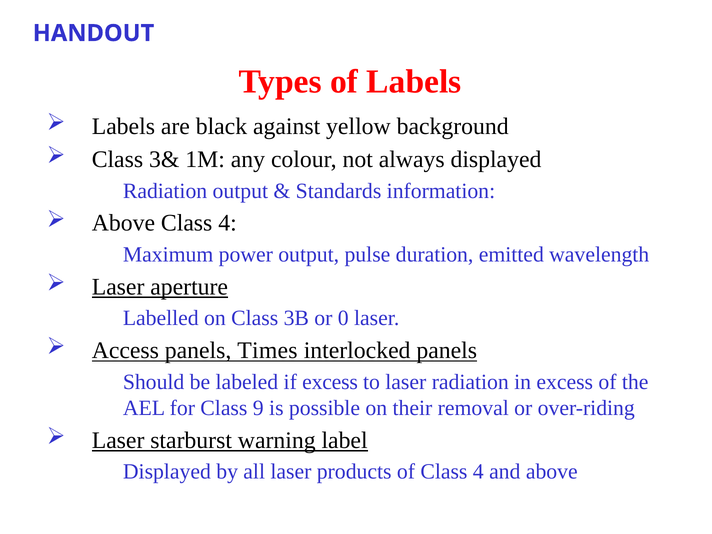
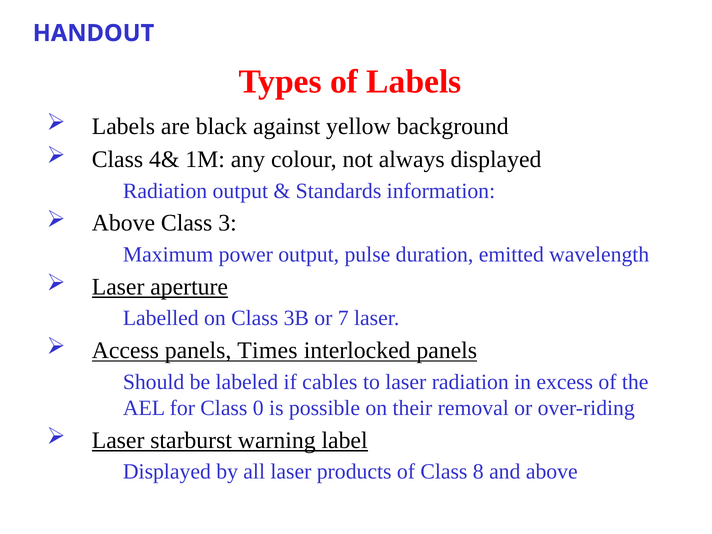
3&: 3& -> 4&
Above Class 4: 4 -> 3
0: 0 -> 7
if excess: excess -> cables
9: 9 -> 0
of Class 4: 4 -> 8
